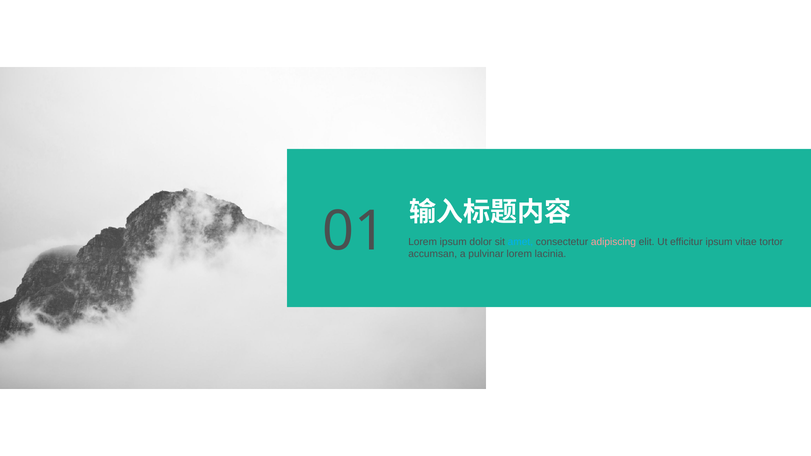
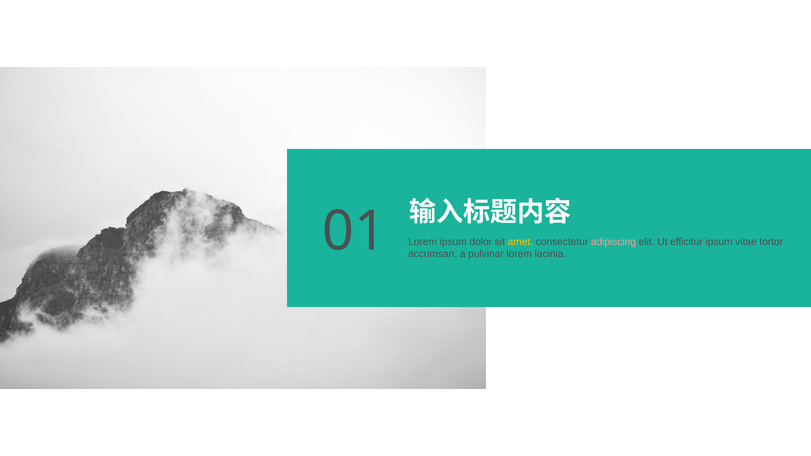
amet colour: light blue -> yellow
